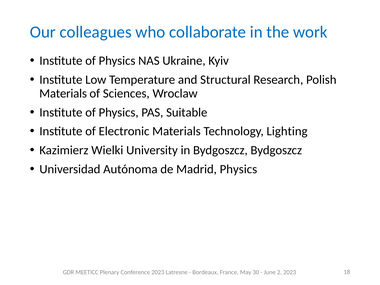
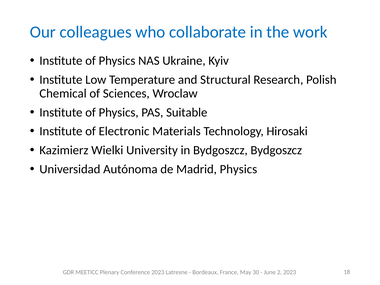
Materials at (63, 93): Materials -> Chemical
Lighting: Lighting -> Hirosaki
